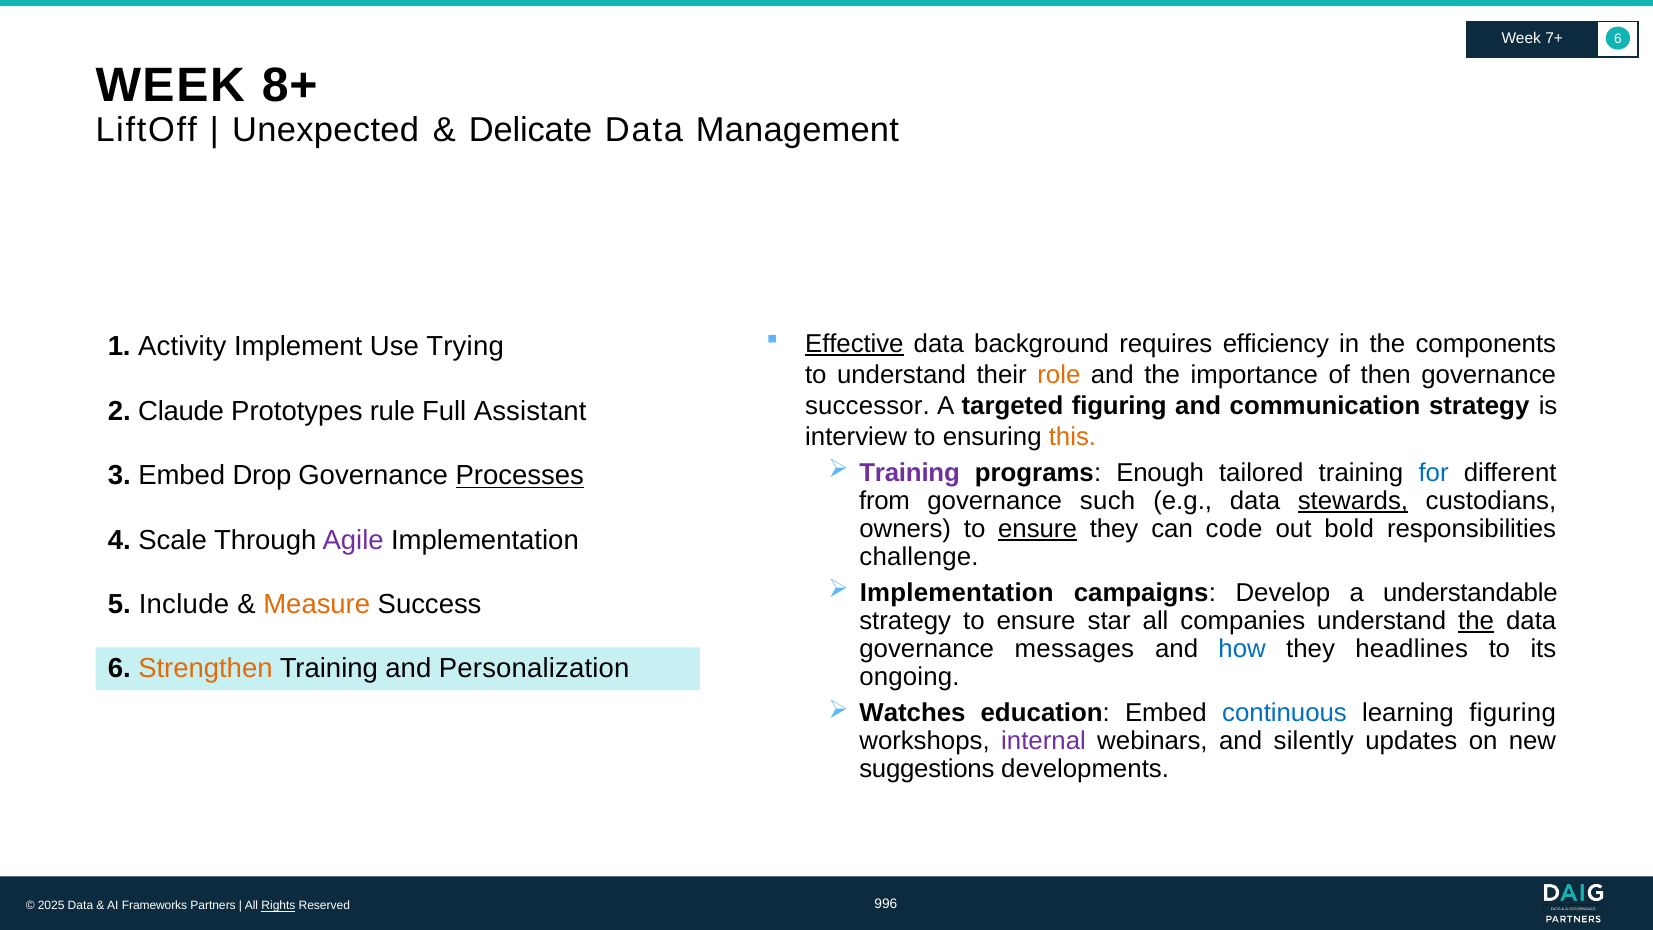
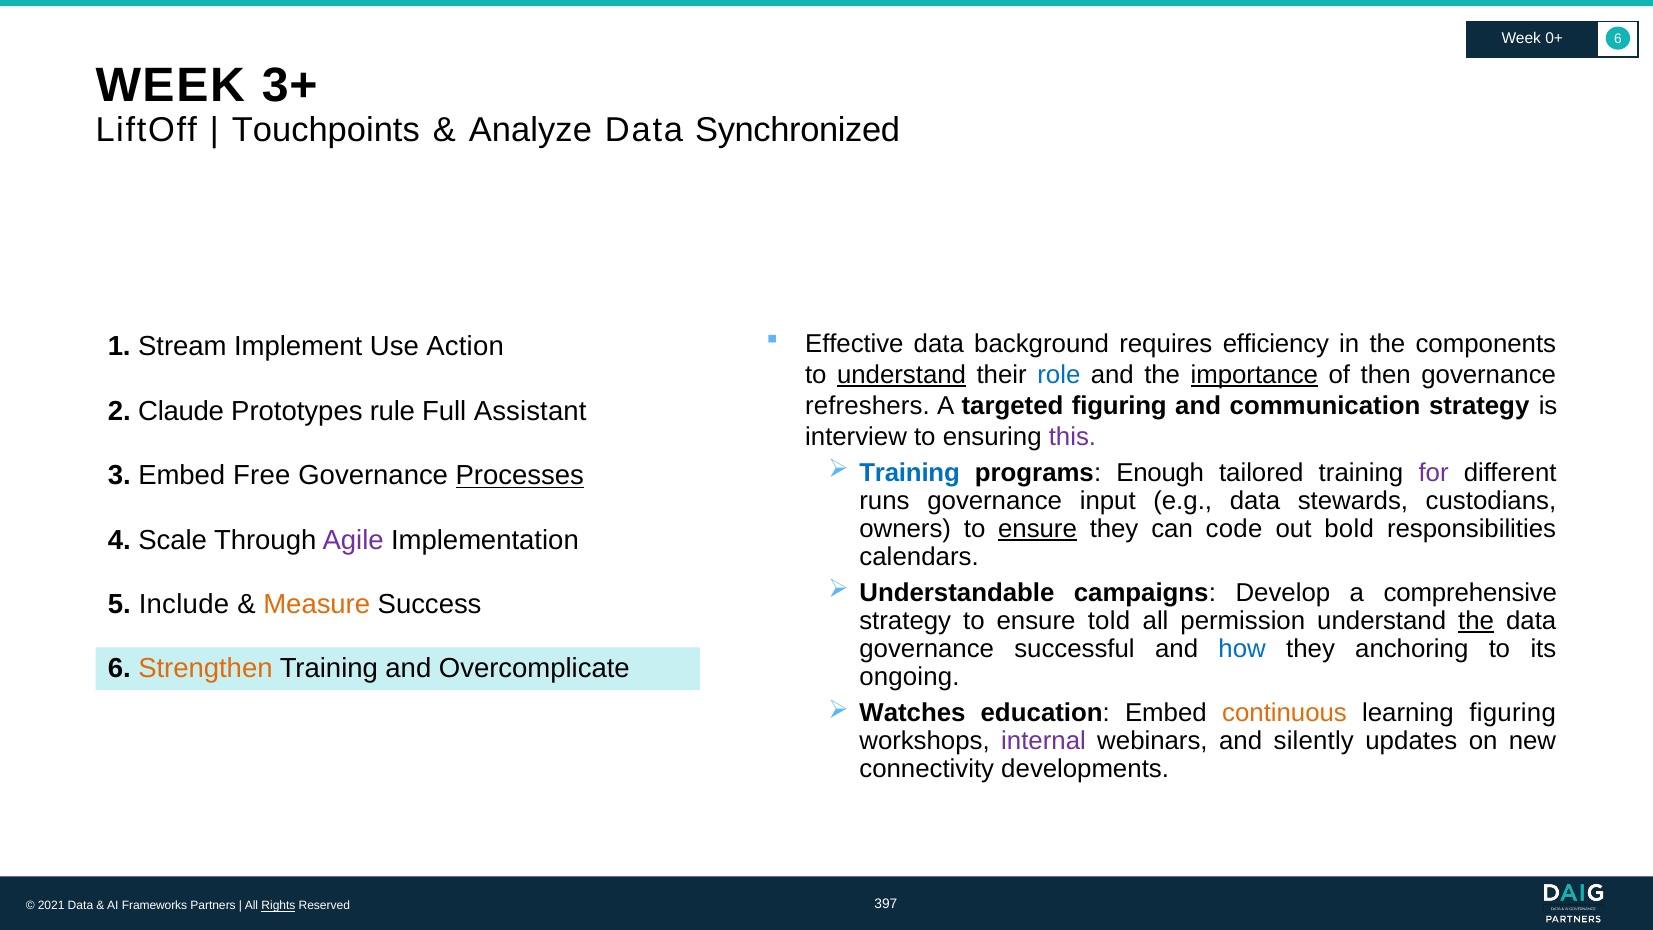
7+: 7+ -> 0+
8+: 8+ -> 3+
Unexpected: Unexpected -> Touchpoints
Delicate: Delicate -> Analyze
Management: Management -> Synchronized
Effective underline: present -> none
Activity: Activity -> Stream
Trying: Trying -> Action
understand at (902, 375) underline: none -> present
role colour: orange -> blue
importance underline: none -> present
successor: successor -> refreshers
this colour: orange -> purple
Training at (910, 473) colour: purple -> blue
for colour: blue -> purple
Drop: Drop -> Free
from: from -> runs
such: such -> input
stewards underline: present -> none
challenge: challenge -> calendars
Implementation at (957, 593): Implementation -> Understandable
understandable: understandable -> comprehensive
star: star -> told
companies: companies -> permission
messages: messages -> successful
headlines: headlines -> anchoring
Personalization: Personalization -> Overcomplicate
continuous colour: blue -> orange
suggestions: suggestions -> connectivity
2025: 2025 -> 2021
996: 996 -> 397
